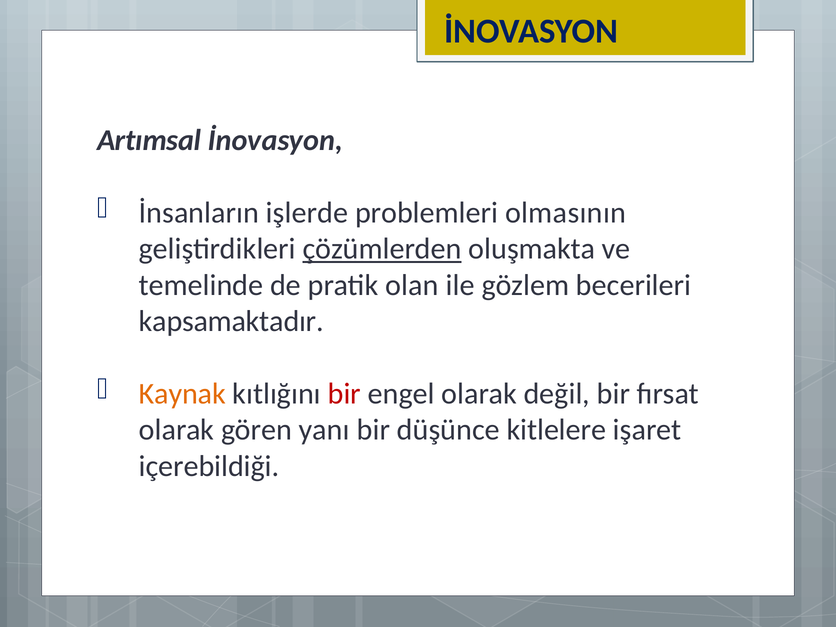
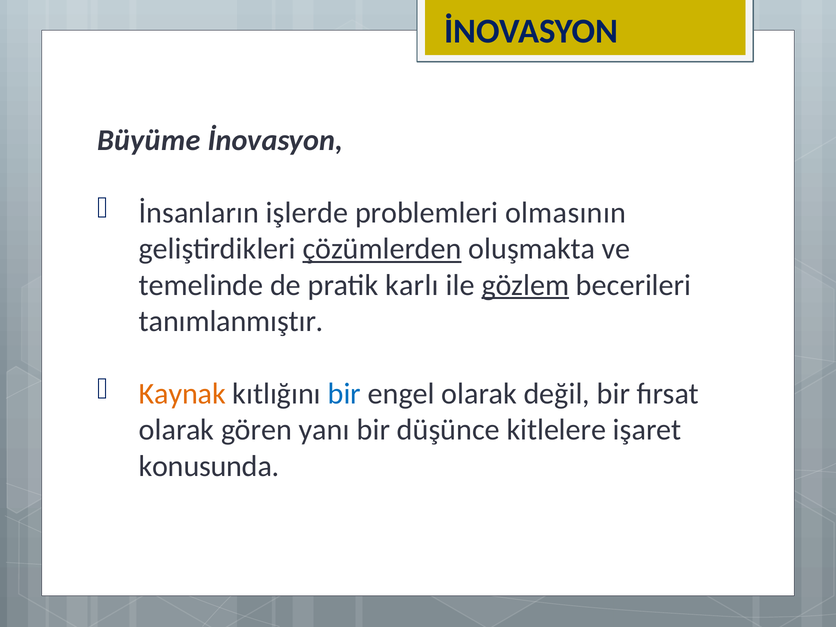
Artımsal: Artımsal -> Büyüme
olan: olan -> karlı
gözlem underline: none -> present
kapsamaktadır: kapsamaktadır -> tanımlanmıştır
bir at (344, 394) colour: red -> blue
içerebildiği: içerebildiği -> konusunda
